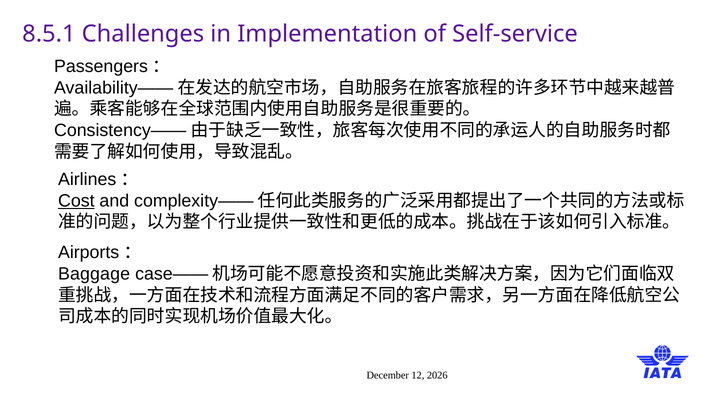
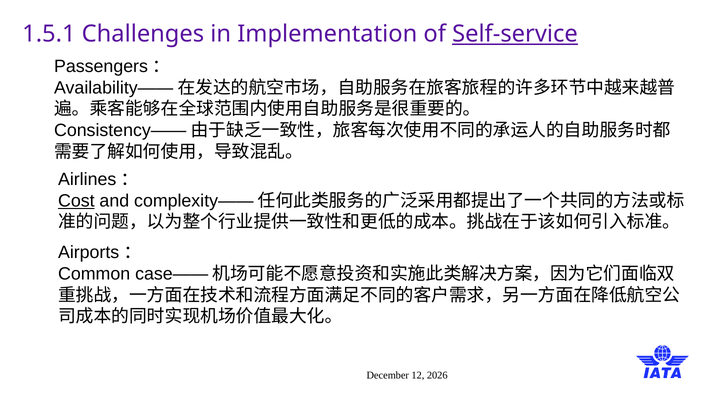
8.5.1: 8.5.1 -> 1.5.1
Self-service underline: none -> present
Baggage: Baggage -> Common
